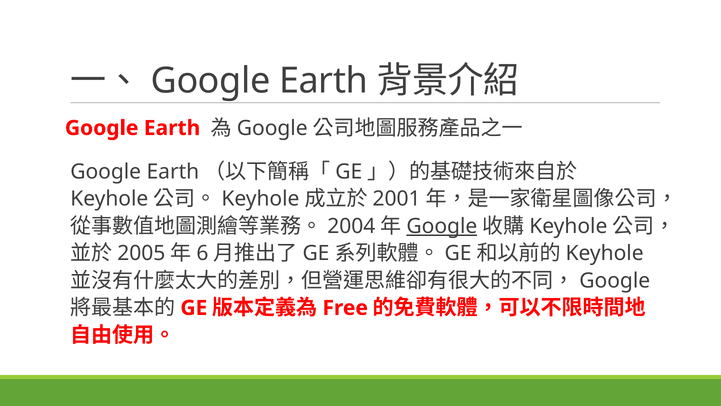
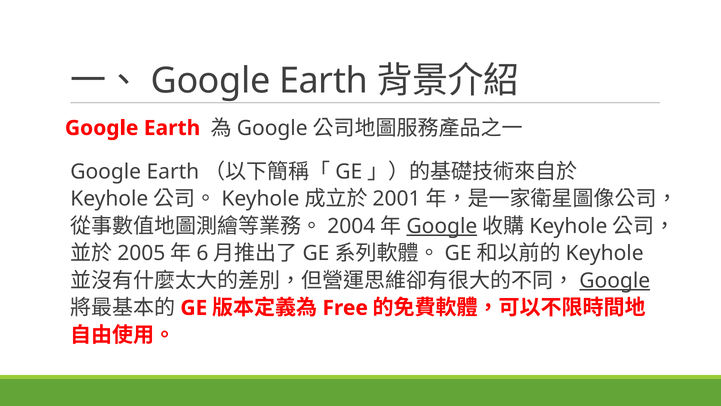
Google at (615, 280) underline: none -> present
